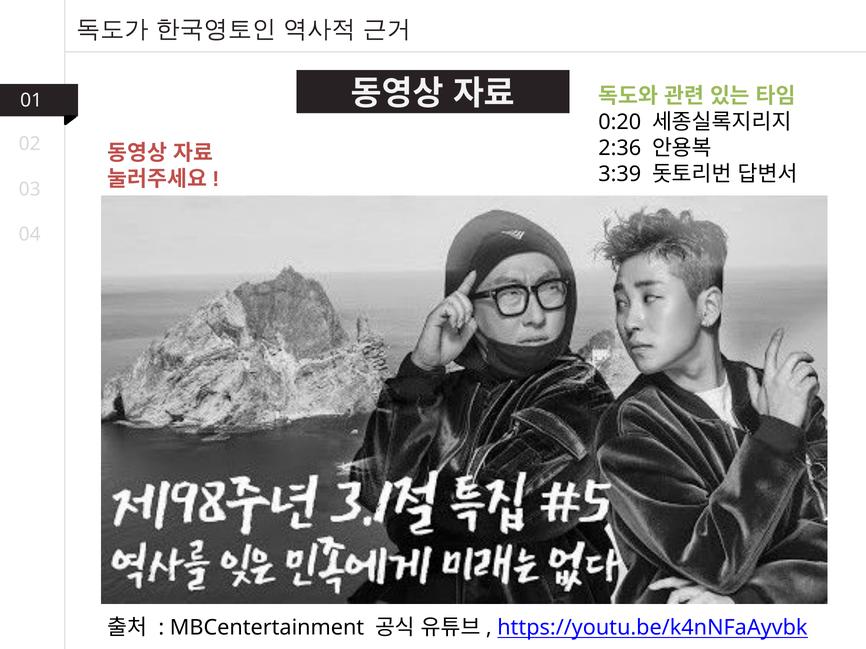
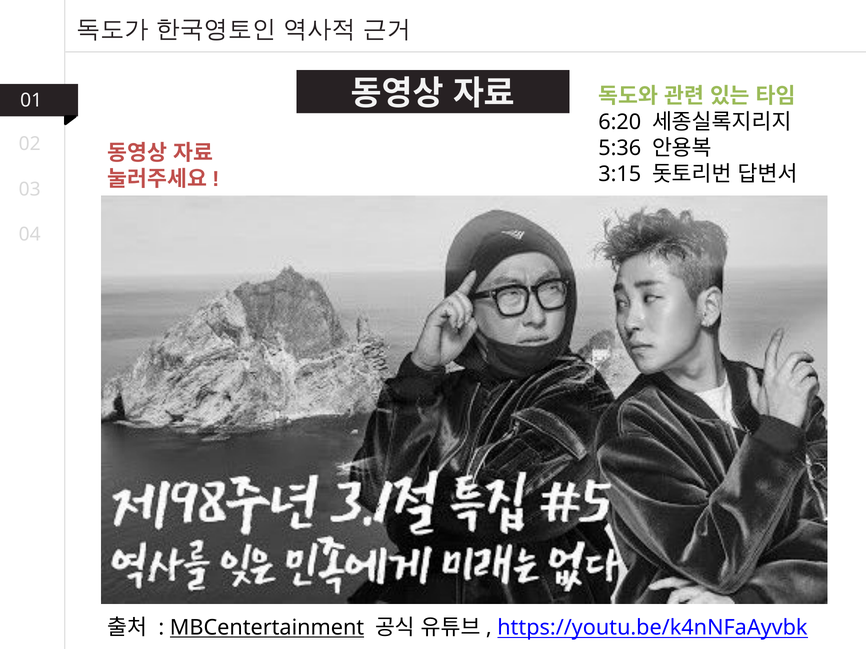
0:20: 0:20 -> 6:20
2:36: 2:36 -> 5:36
3:39: 3:39 -> 3:15
MBCentertainment underline: none -> present
